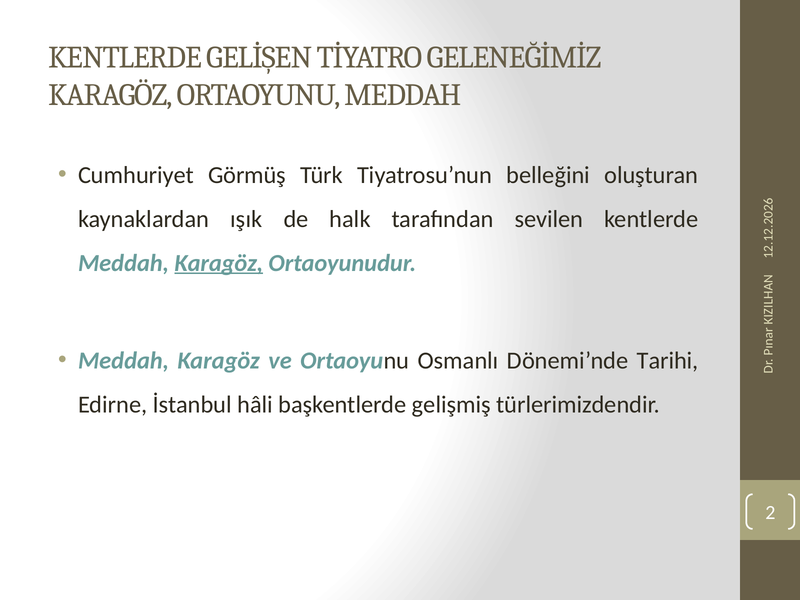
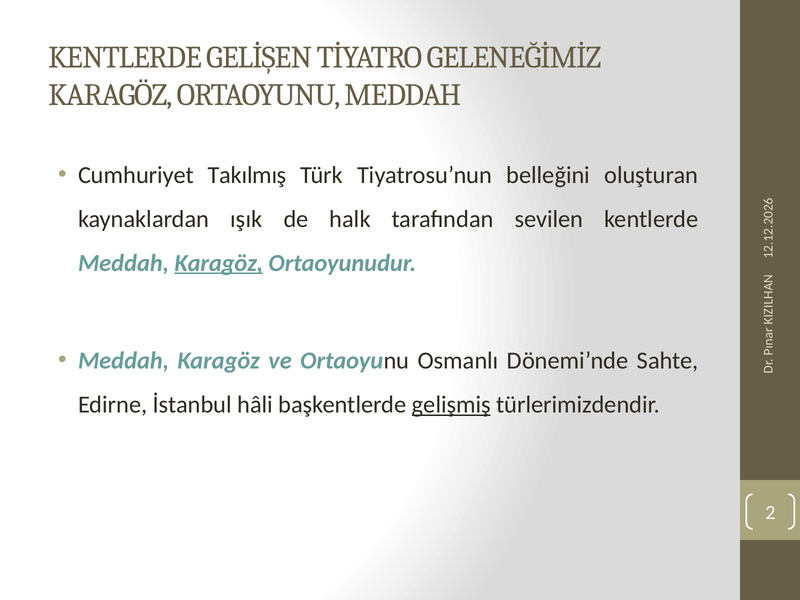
Görmüş: Görmüş -> Takılmış
Tarihi: Tarihi -> Sahte
gelişmiş underline: none -> present
